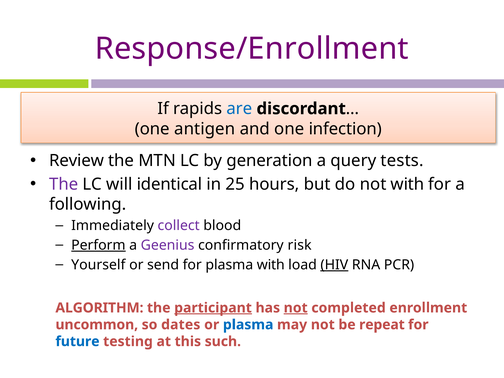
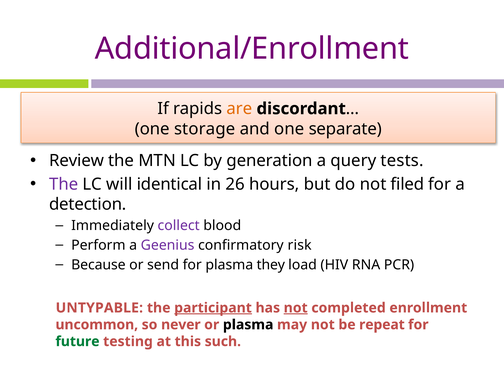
Response/Enrollment: Response/Enrollment -> Additional/Enrollment
are colour: blue -> orange
antigen: antigen -> storage
infection: infection -> separate
25: 25 -> 26
not with: with -> filed
following: following -> detection
Perform underline: present -> none
Yourself: Yourself -> Because
plasma with: with -> they
HIV underline: present -> none
ALGORITHM: ALGORITHM -> UNTYPABLE
dates: dates -> never
plasma at (248, 325) colour: blue -> black
future colour: blue -> green
